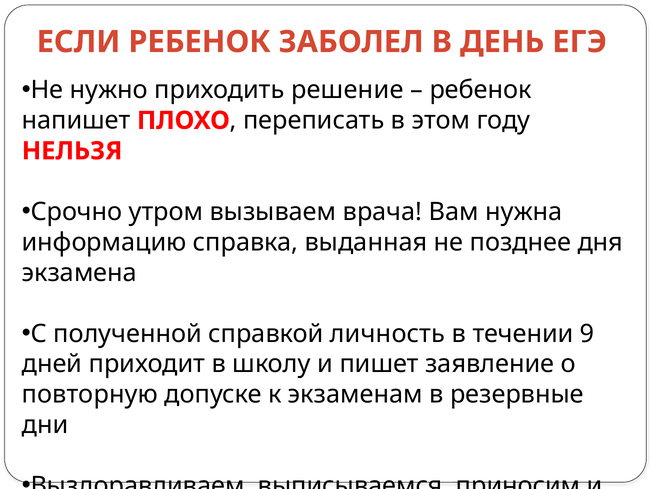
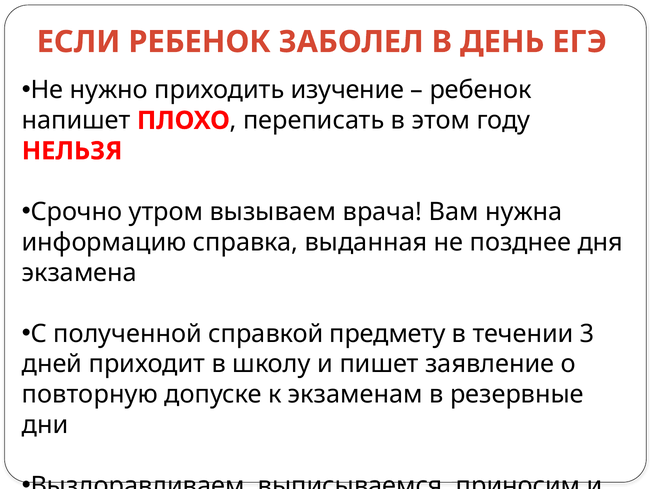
решение: решение -> изучение
личность: личность -> предмету
9: 9 -> 3
